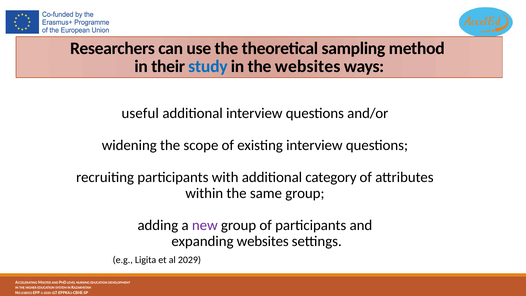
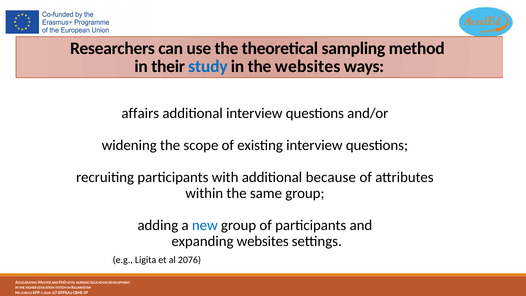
useful: useful -> affairs
category: category -> because
new colour: purple -> blue
2029: 2029 -> 2076
